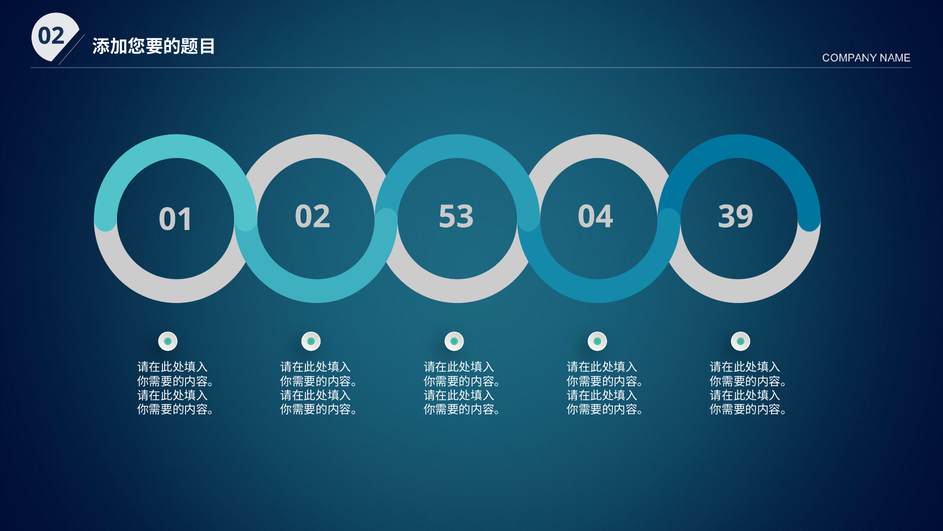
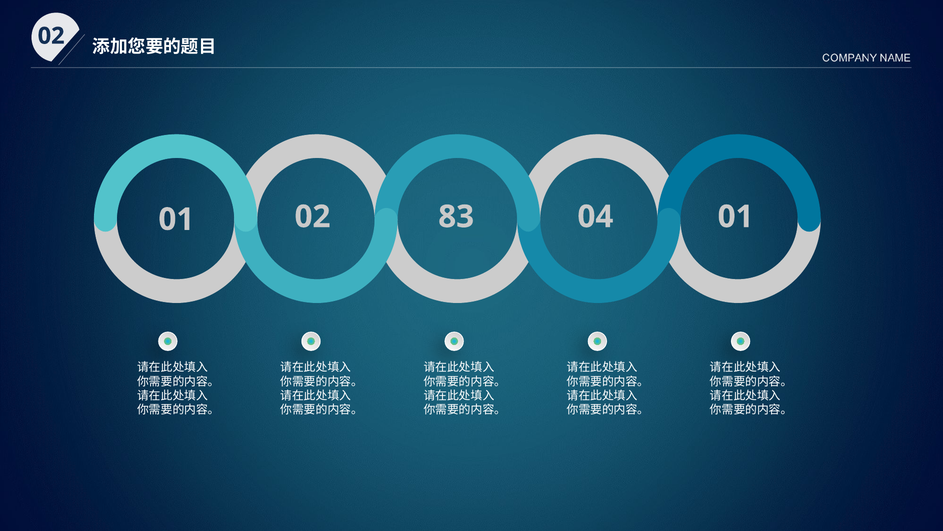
53: 53 -> 83
04 39: 39 -> 01
